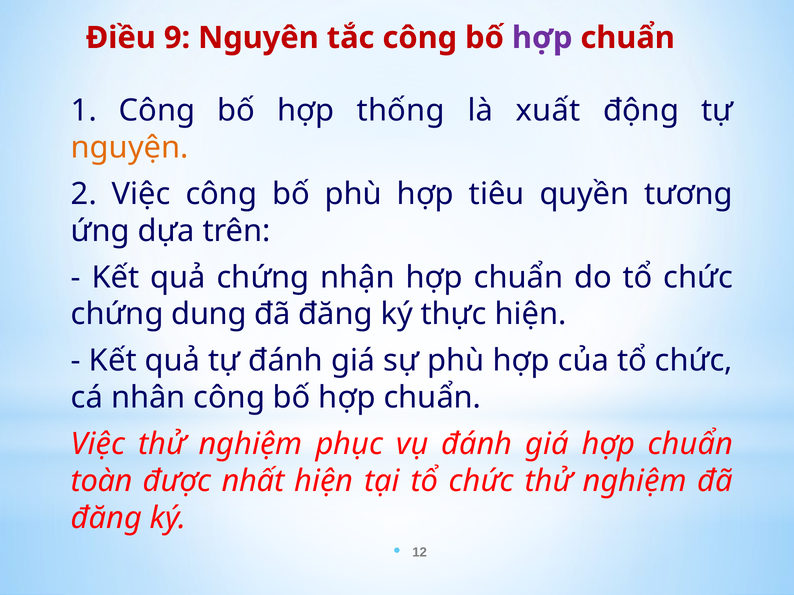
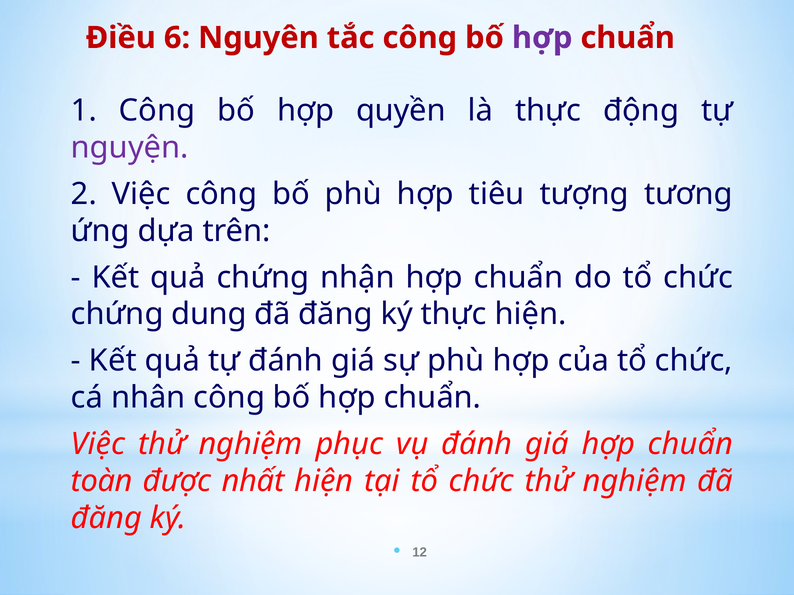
9: 9 -> 6
thống: thống -> quyền
là xuất: xuất -> thực
nguyện colour: orange -> purple
quyền: quyền -> tượng
